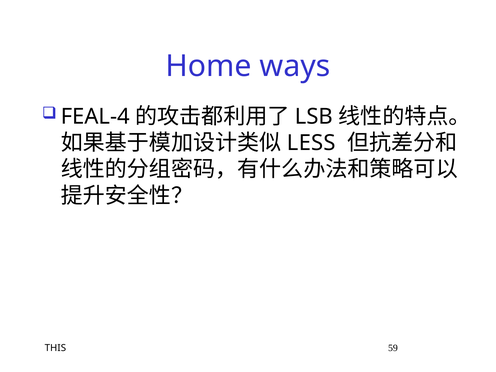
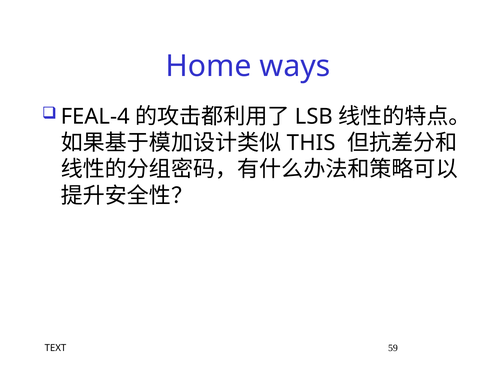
LESS: LESS -> THIS
THIS: THIS -> TEXT
